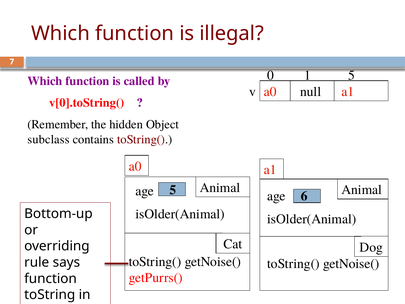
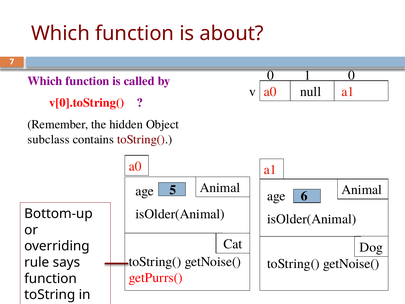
illegal: illegal -> about
1 5: 5 -> 0
